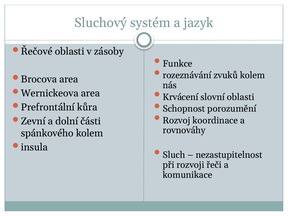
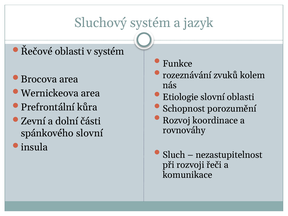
v zásoby: zásoby -> systém
Krvácení: Krvácení -> Etiologie
spánkového kolem: kolem -> slovní
